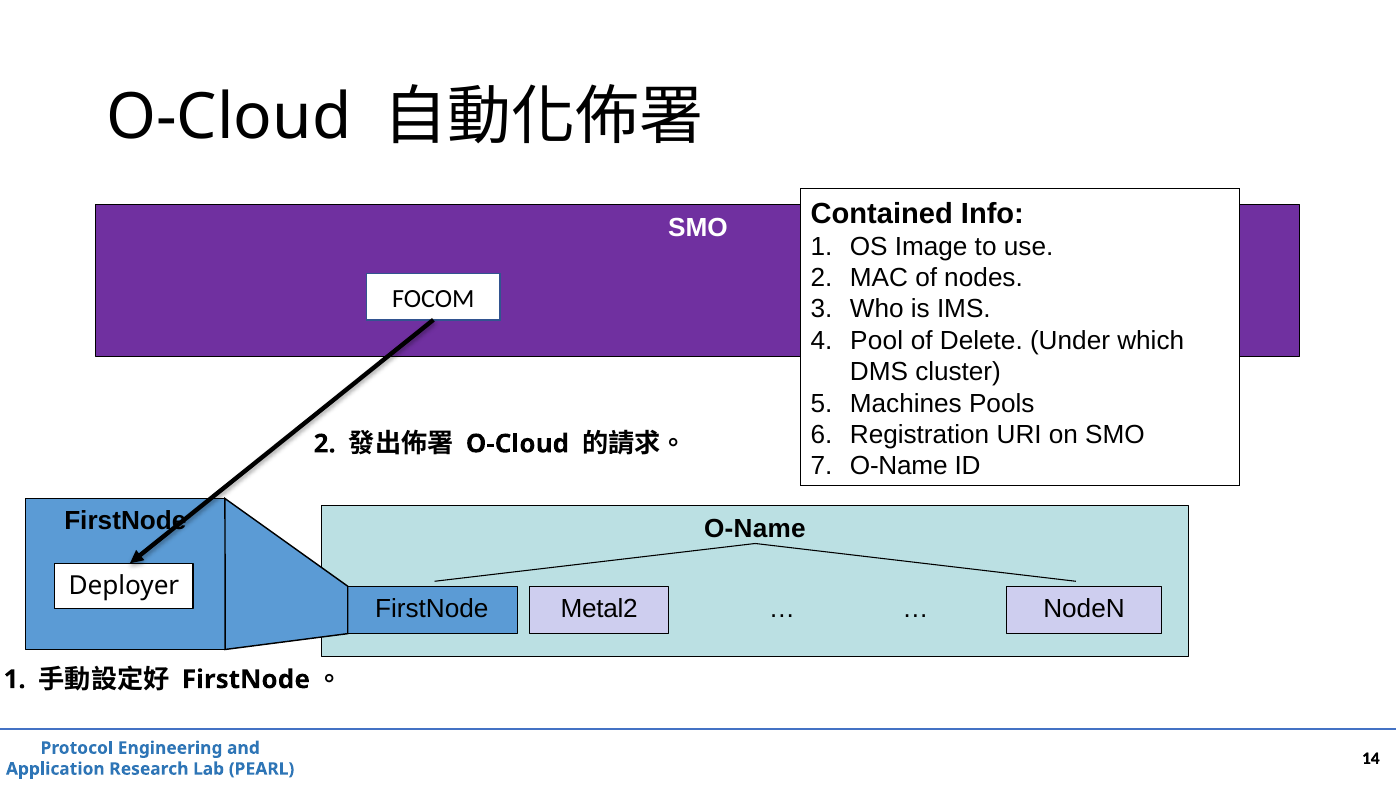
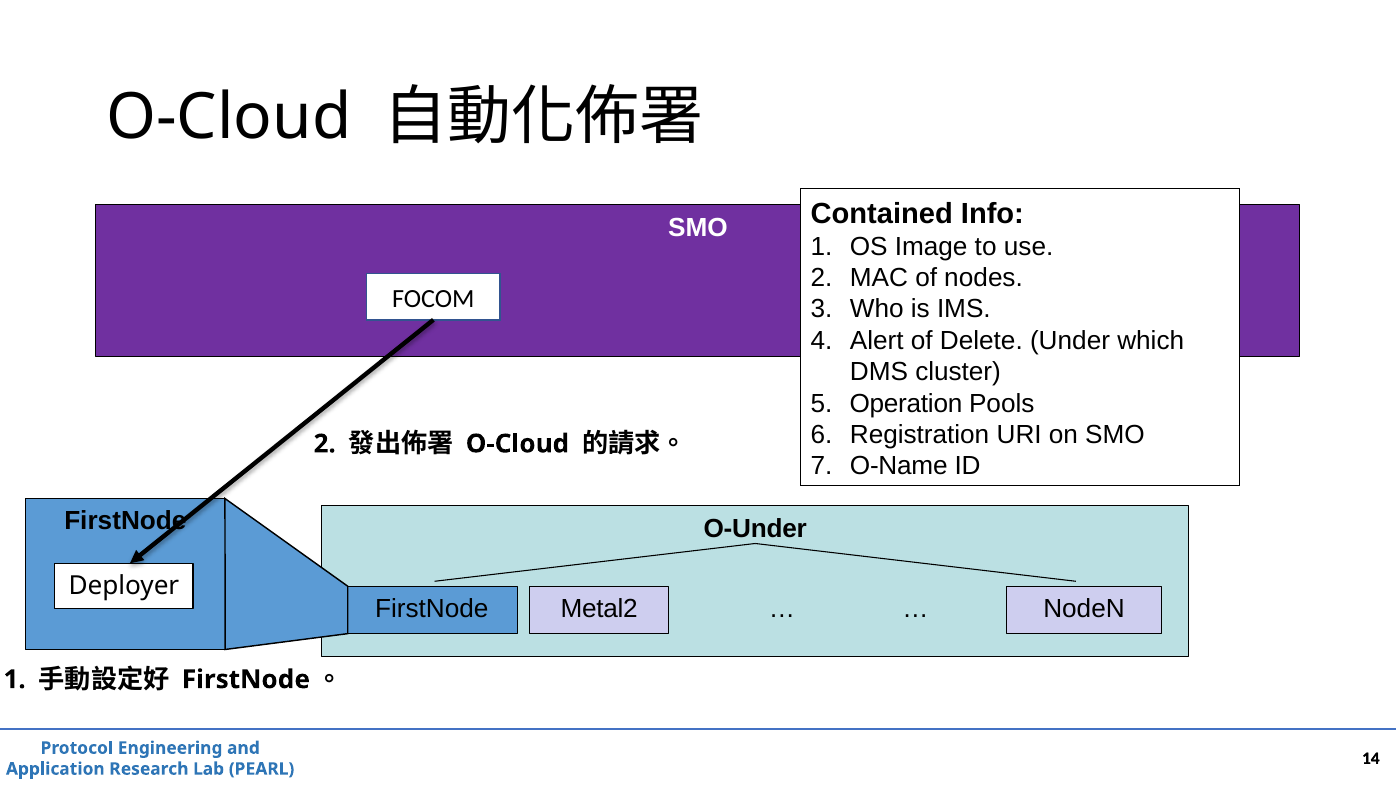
Pool: Pool -> Alert
Machines: Machines -> Operation
O-Name at (755, 529): O-Name -> O-Under
